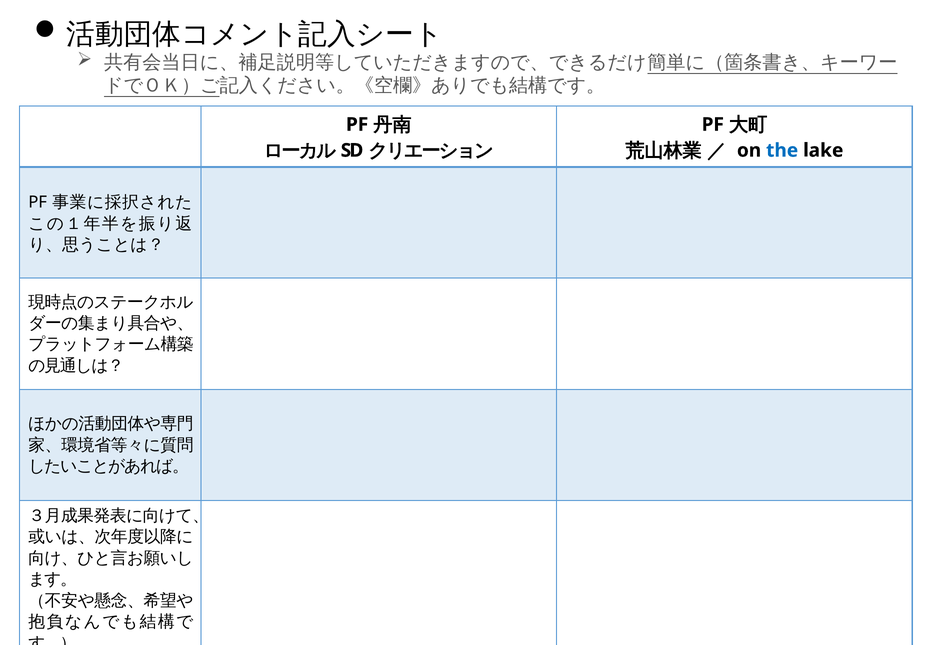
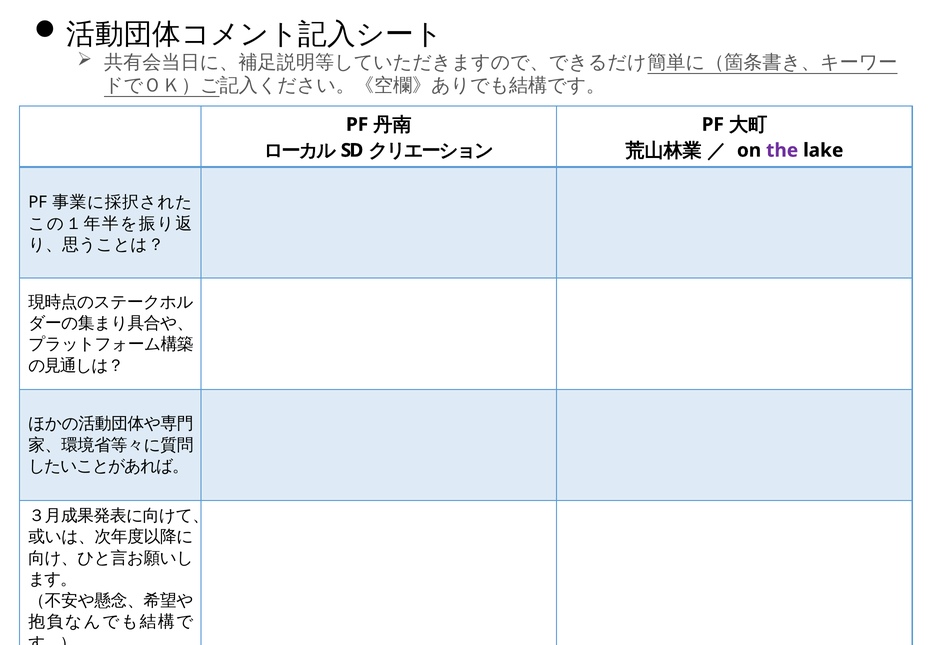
the colour: blue -> purple
